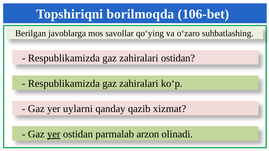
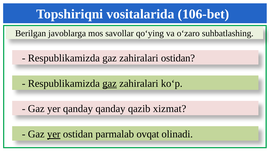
borilmoqda: borilmoqda -> vositalarida
gaz at (110, 84) underline: none -> present
yer uylarni: uylarni -> qanday
arzon: arzon -> ovqat
